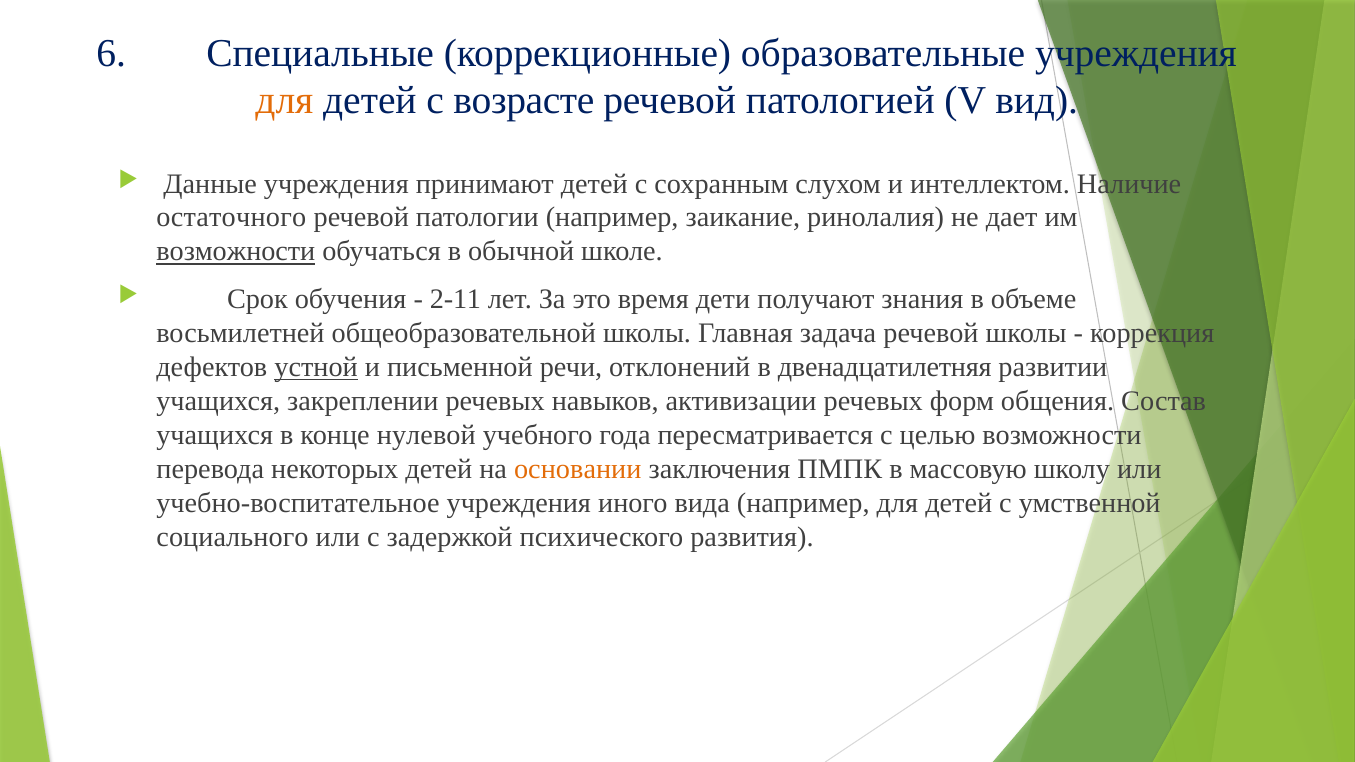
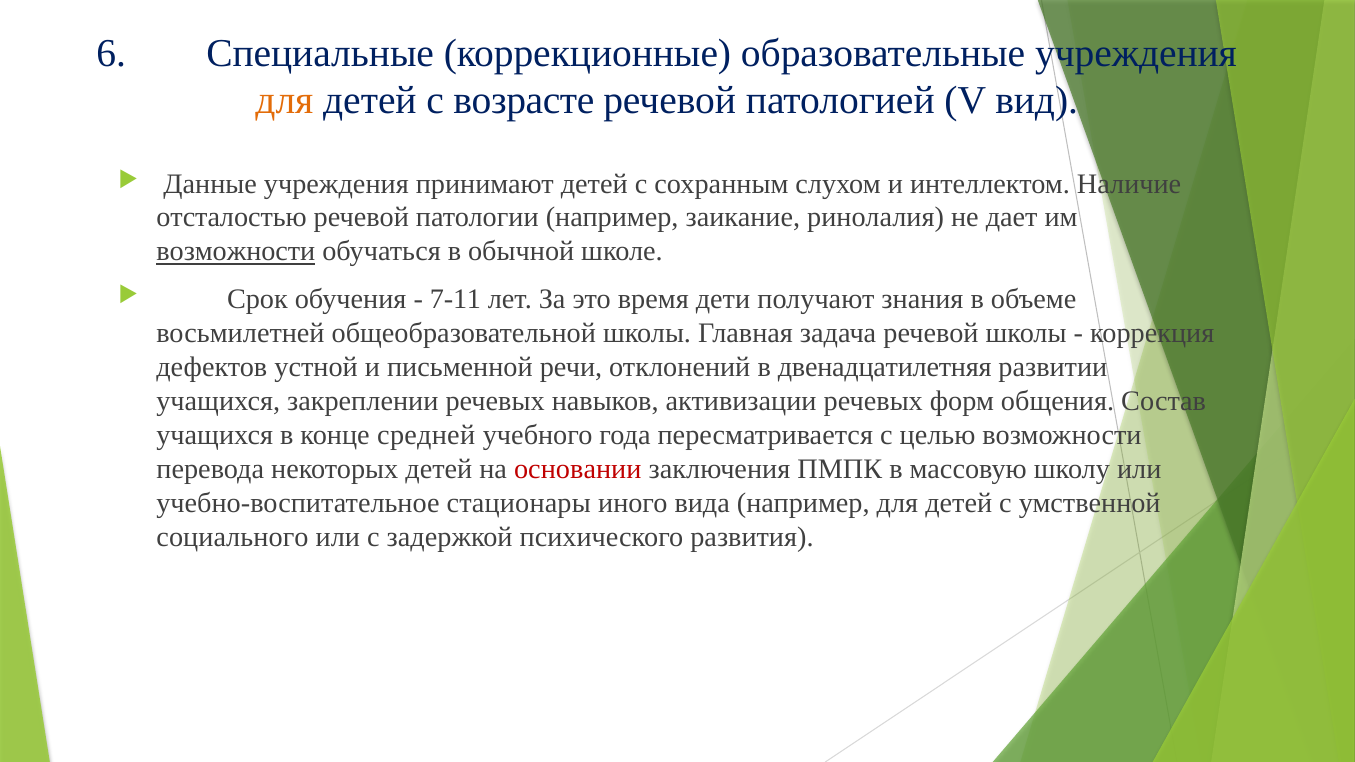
остаточного: остаточного -> отсталостью
2-11: 2-11 -> 7-11
устной underline: present -> none
нулевой: нулевой -> средней
основании colour: orange -> red
учебно-воспитательное учреждения: учреждения -> стационары
